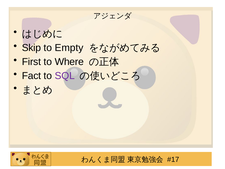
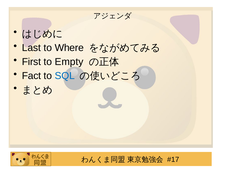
Skip: Skip -> Last
Empty: Empty -> Where
Where: Where -> Empty
SQL colour: purple -> blue
